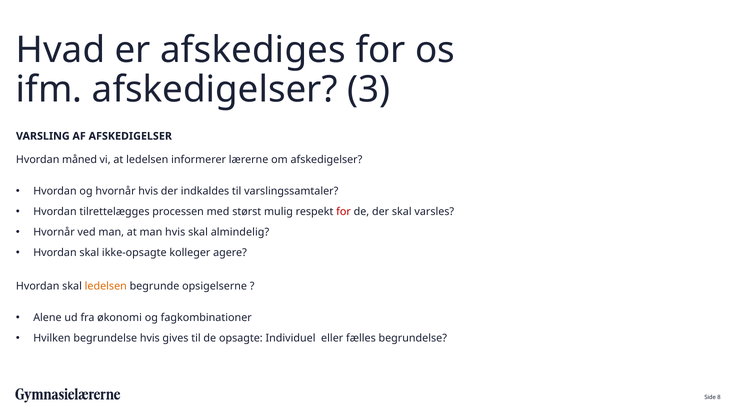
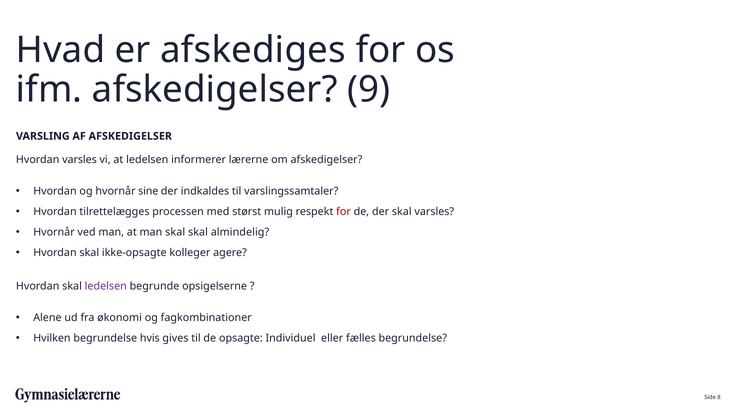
3: 3 -> 9
Hvordan måned: måned -> varsles
hvornår hvis: hvis -> sine
man hvis: hvis -> skal
ledelsen at (106, 286) colour: orange -> purple
